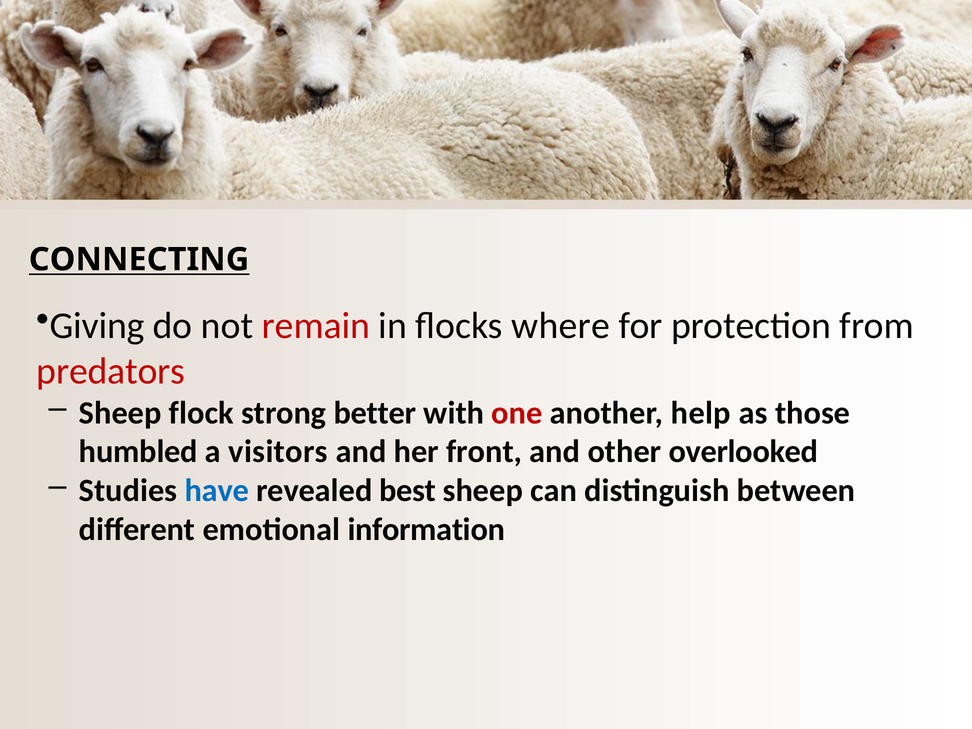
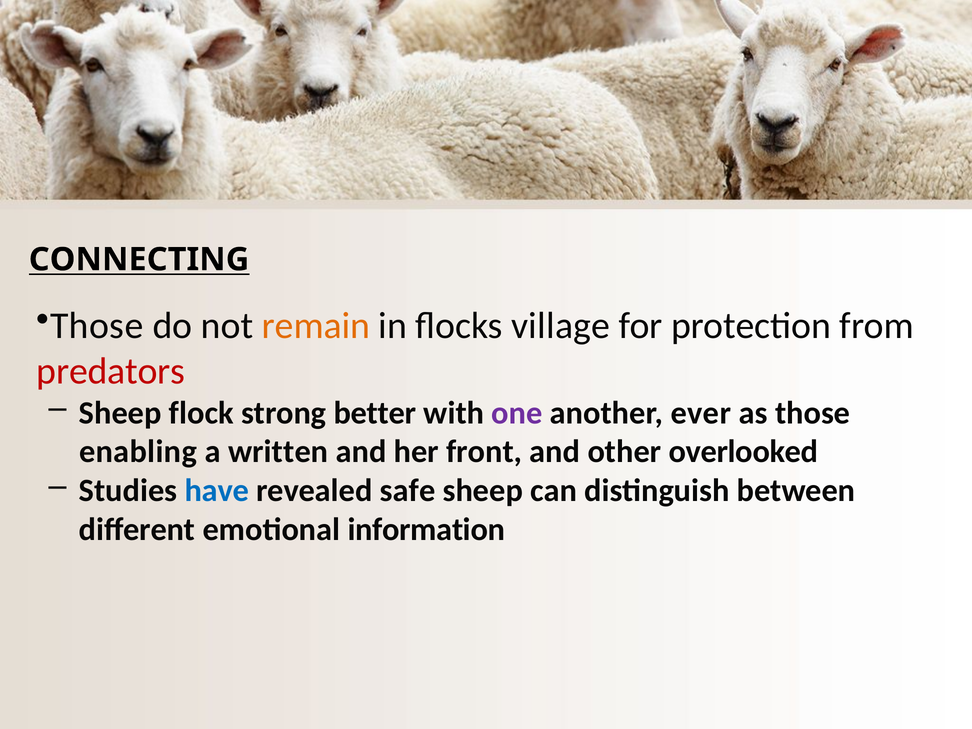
Giving at (97, 326): Giving -> Those
remain colour: red -> orange
where: where -> village
one colour: red -> purple
help: help -> ever
humbled: humbled -> enabling
visitors: visitors -> written
best: best -> safe
